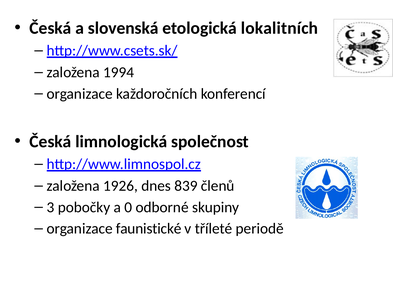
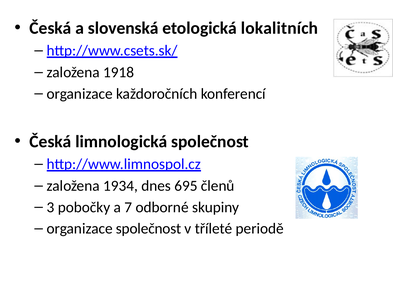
1994: 1994 -> 1918
1926: 1926 -> 1934
839: 839 -> 695
0: 0 -> 7
organizace faunistické: faunistické -> společnost
